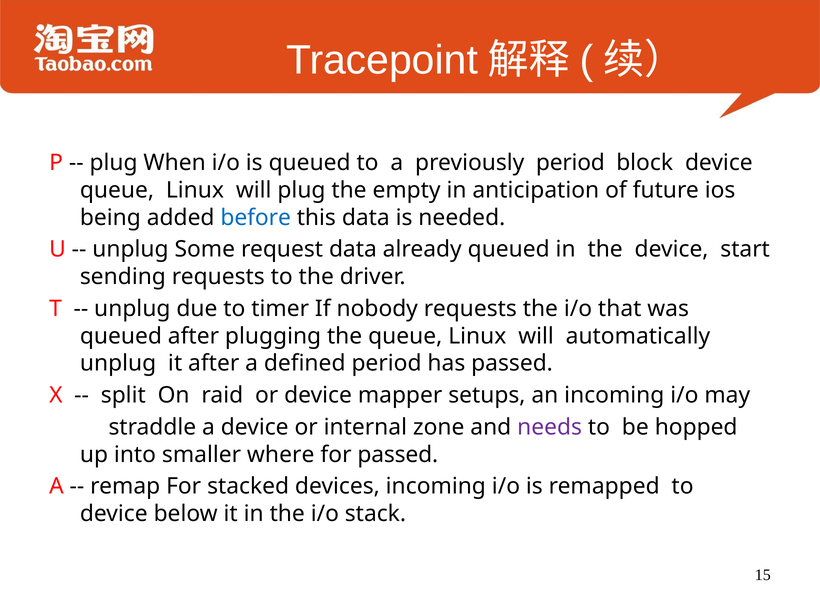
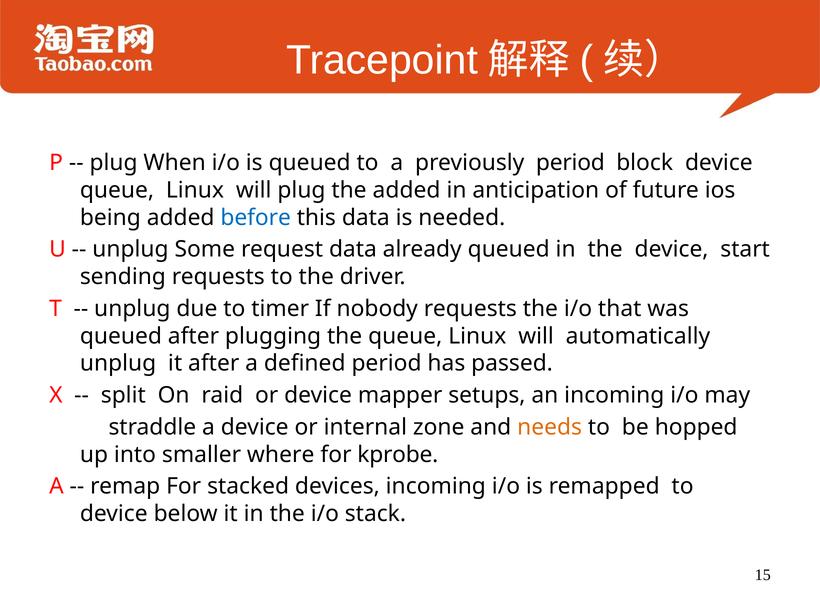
the empty: empty -> added
needs colour: purple -> orange
for passed: passed -> kprobe
